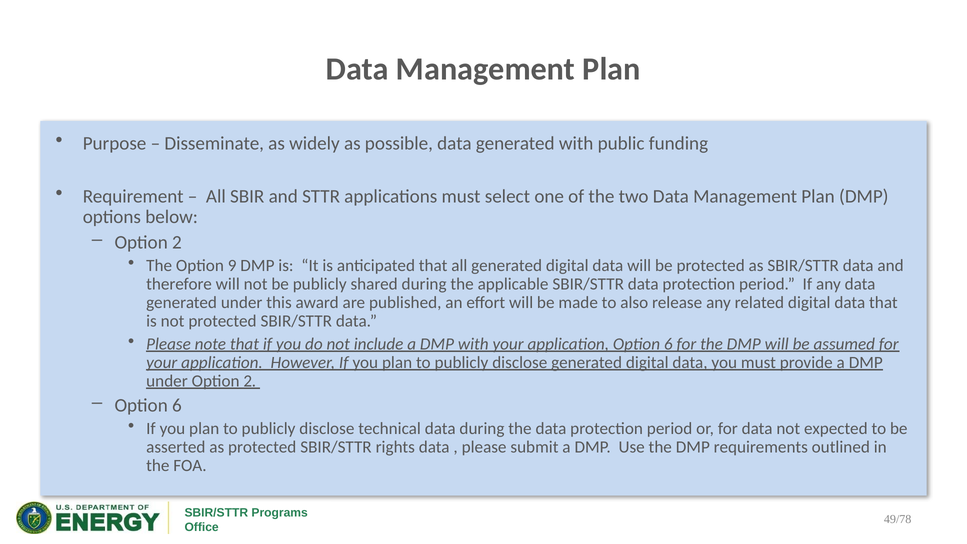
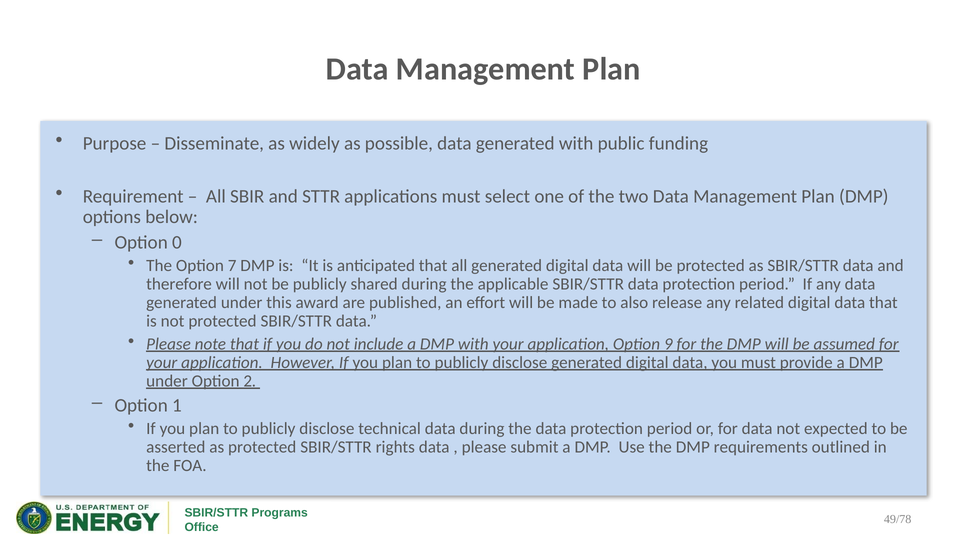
2 at (177, 242): 2 -> 0
9: 9 -> 7
application Option 6: 6 -> 9
6 at (177, 405): 6 -> 1
